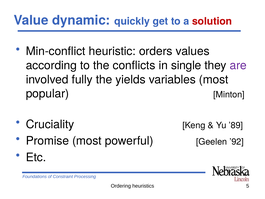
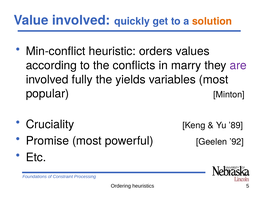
Value dynamic: dynamic -> involved
solution colour: red -> orange
single: single -> marry
